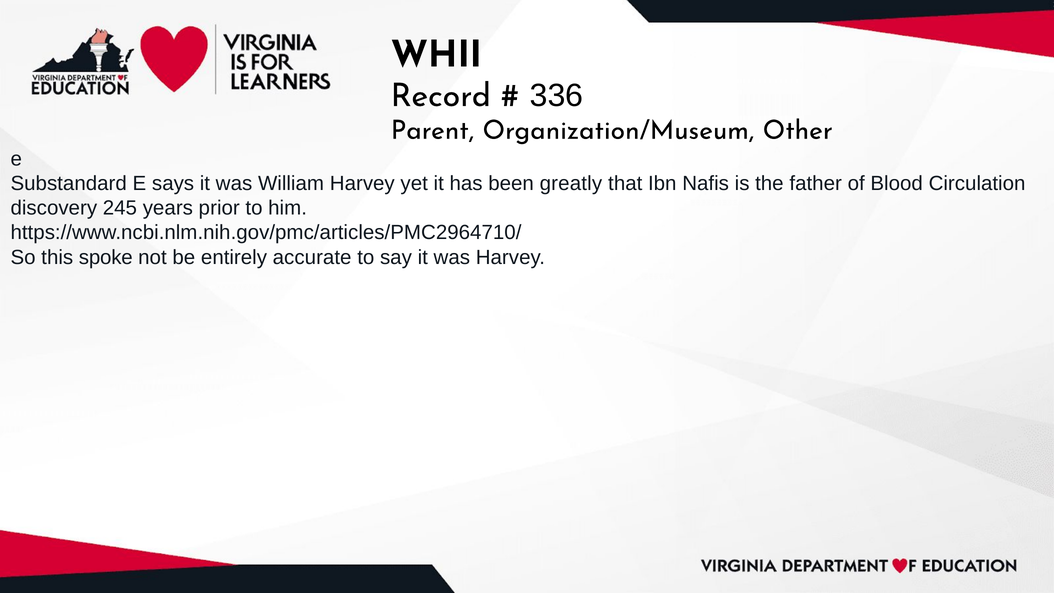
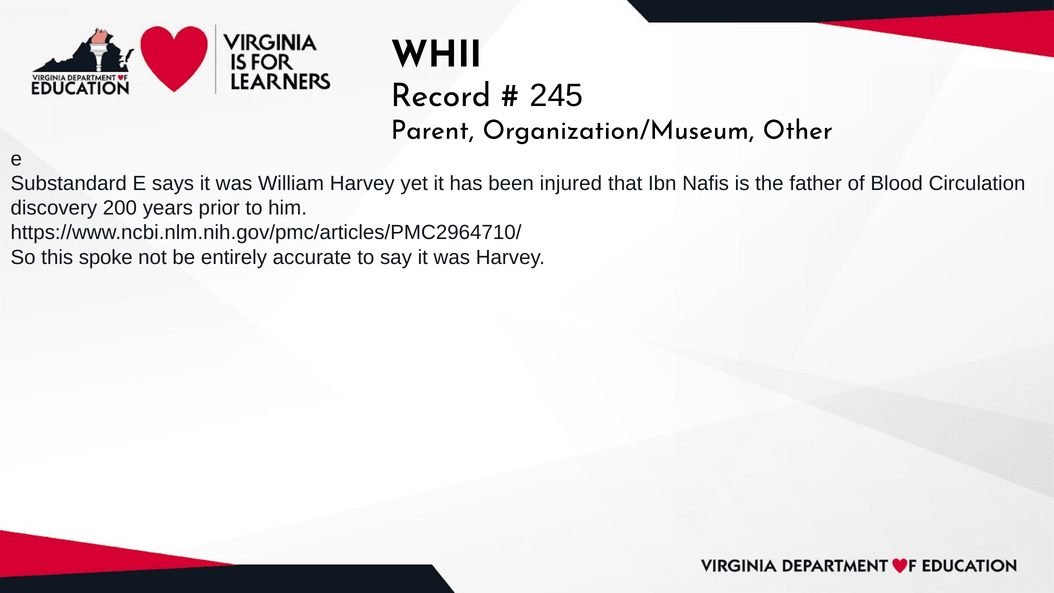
336: 336 -> 245
greatly: greatly -> injured
245: 245 -> 200
